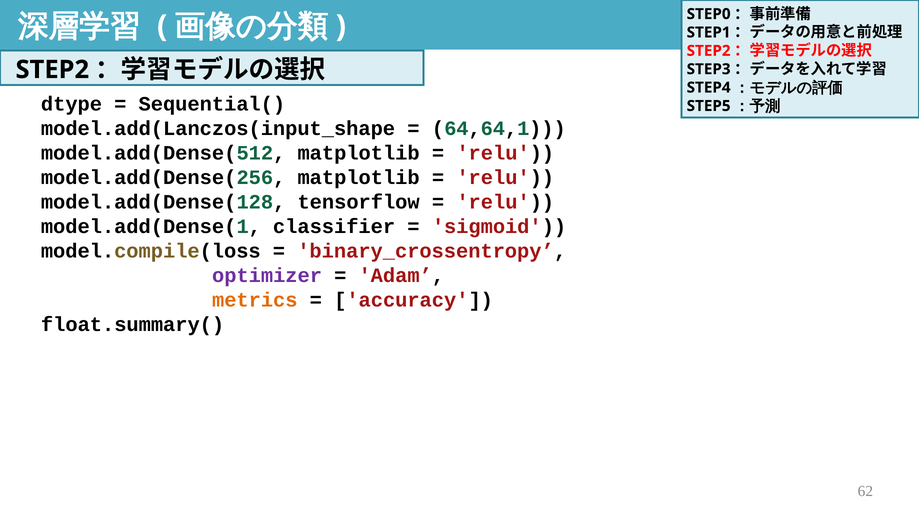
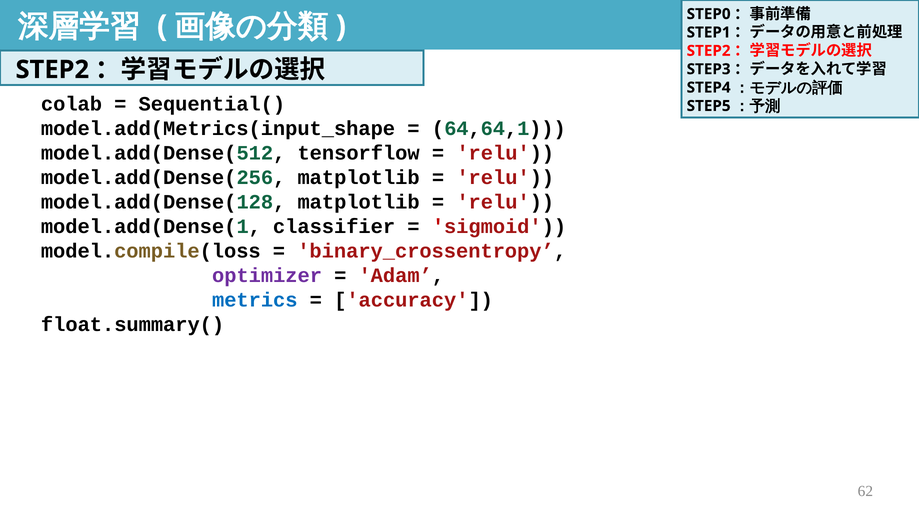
dtype: dtype -> colab
model.add(Lanczos(input_shape: model.add(Lanczos(input_shape -> model.add(Metrics(input_shape
model.add(Dense(512 matplotlib: matplotlib -> tensorflow
model.add(Dense(128 tensorflow: tensorflow -> matplotlib
metrics colour: orange -> blue
